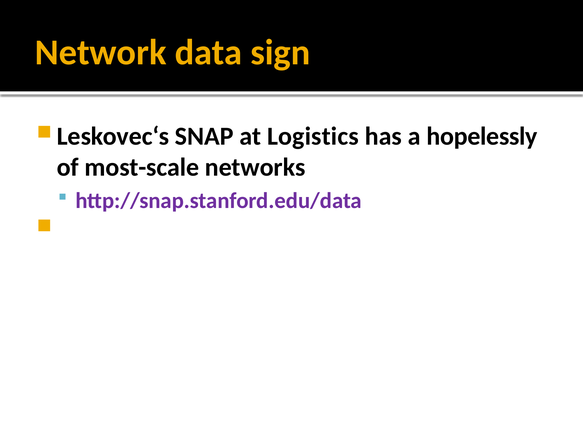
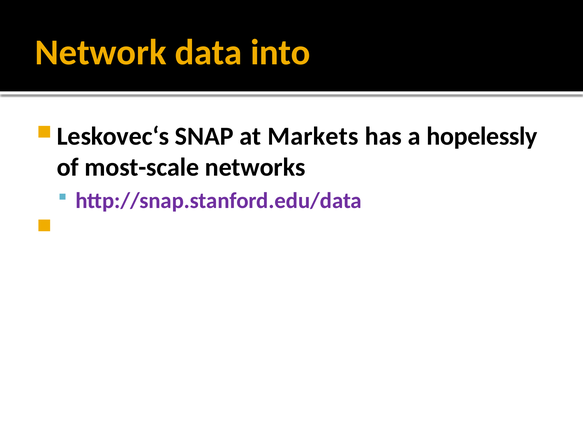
sign: sign -> into
Logistics: Logistics -> Markets
